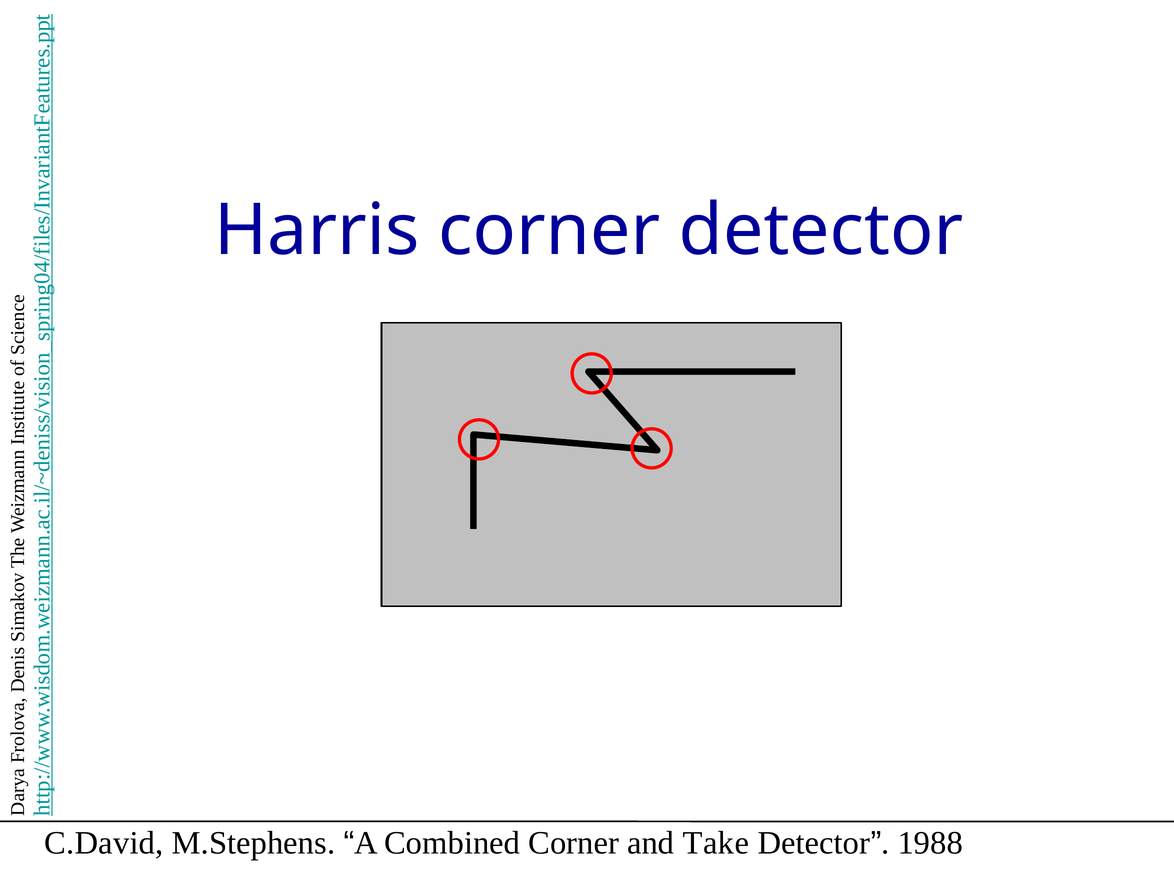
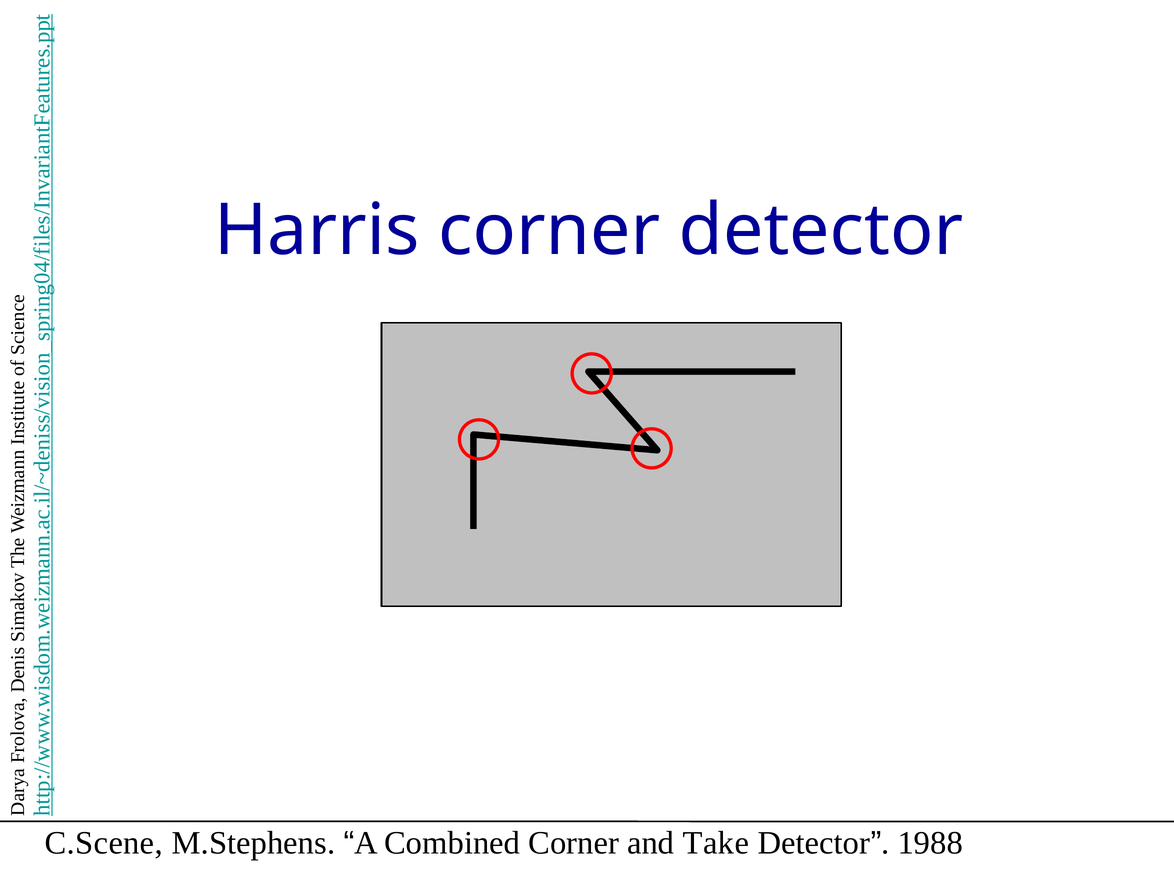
C.David: C.David -> C.Scene
